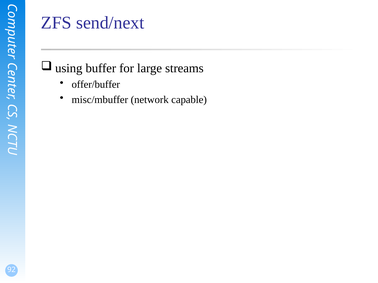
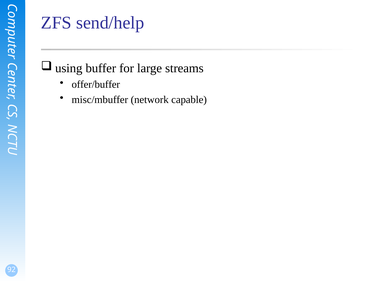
send/next: send/next -> send/help
